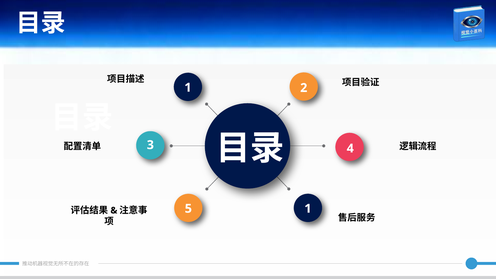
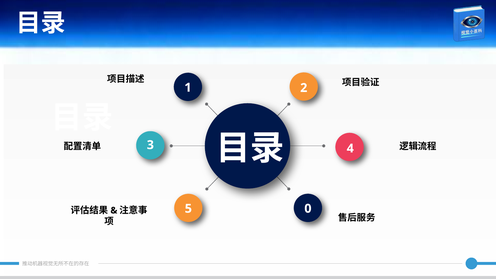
5 1: 1 -> 0
